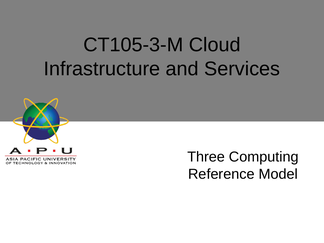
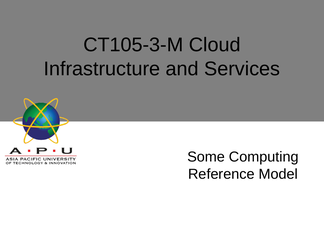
Three: Three -> Some
